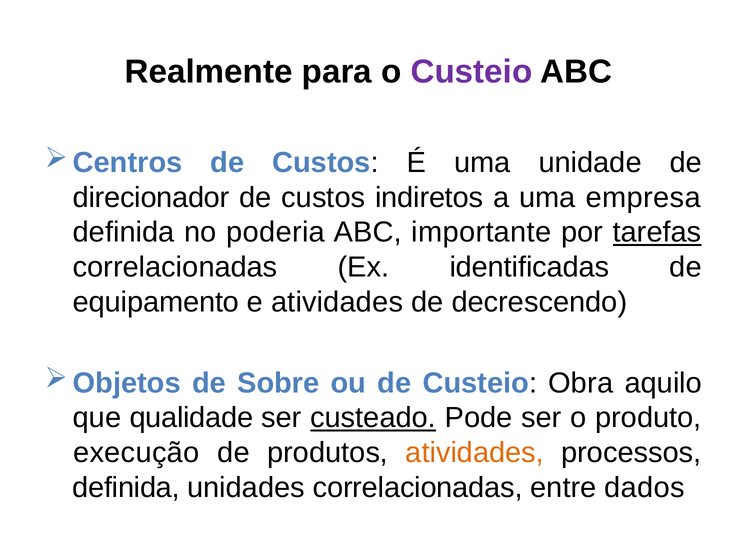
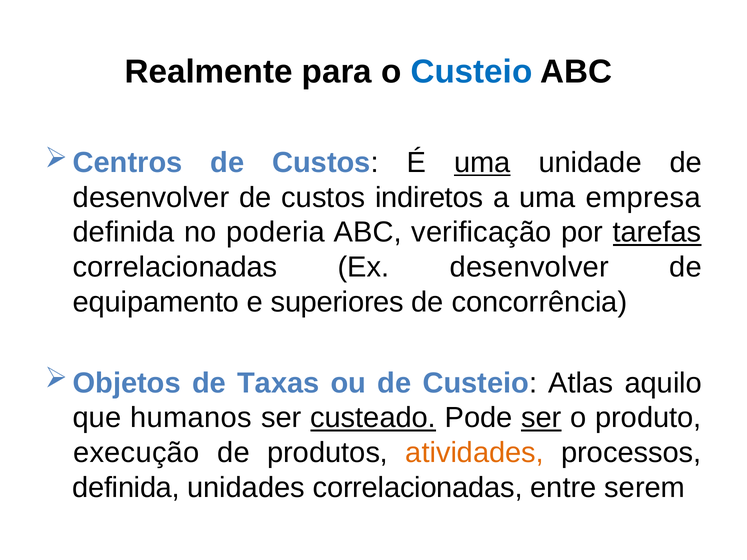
Custeio at (472, 72) colour: purple -> blue
uma at (482, 163) underline: none -> present
direcionador at (151, 198): direcionador -> desenvolver
importante: importante -> verificação
Ex identificadas: identificadas -> desenvolver
e atividades: atividades -> superiores
decrescendo: decrescendo -> concorrência
Sobre: Sobre -> Taxas
Obra: Obra -> Atlas
qualidade: qualidade -> humanos
ser at (541, 418) underline: none -> present
dados: dados -> serem
